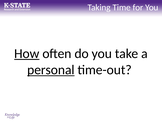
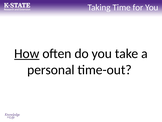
personal underline: present -> none
